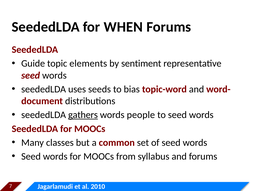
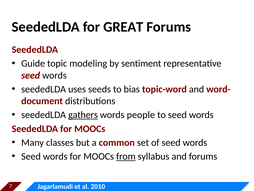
WHEN: WHEN -> GREAT
elements: elements -> modeling
from underline: none -> present
